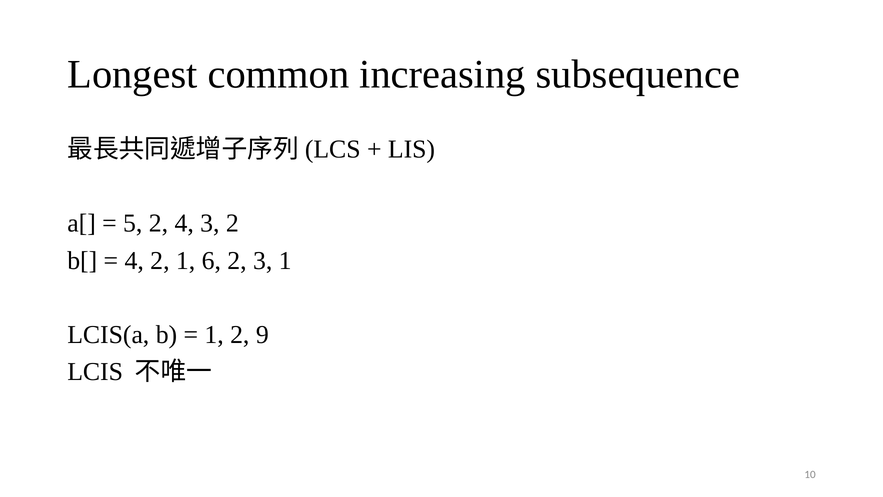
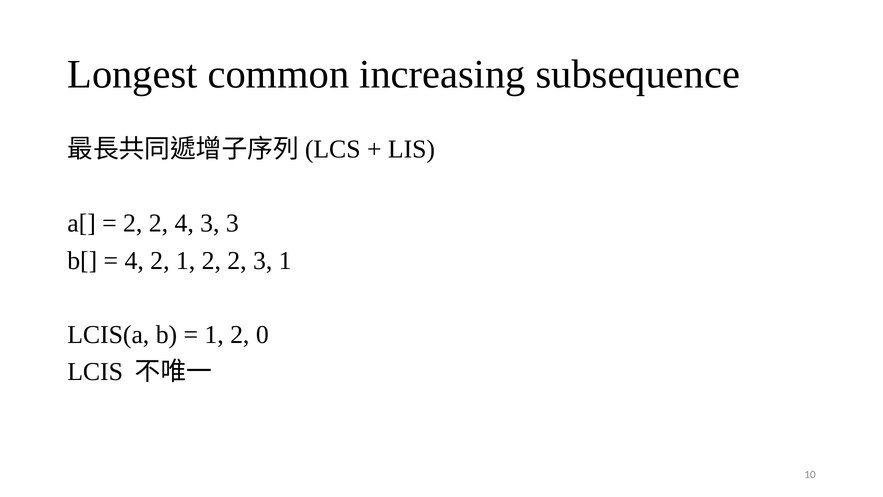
5 at (133, 223): 5 -> 2
3 2: 2 -> 3
2 1 6: 6 -> 2
9: 9 -> 0
